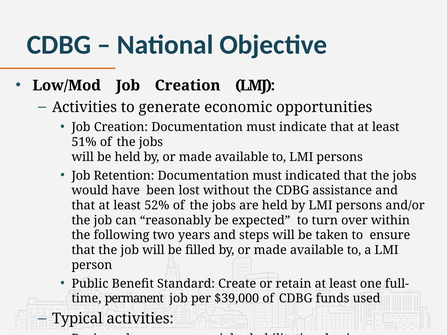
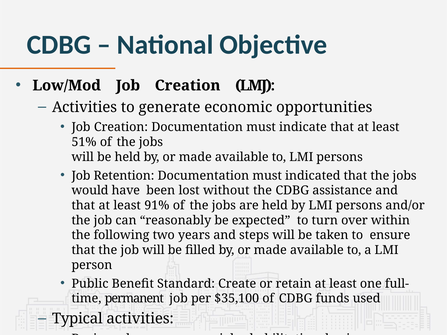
52%: 52% -> 91%
$39,000: $39,000 -> $35,100
